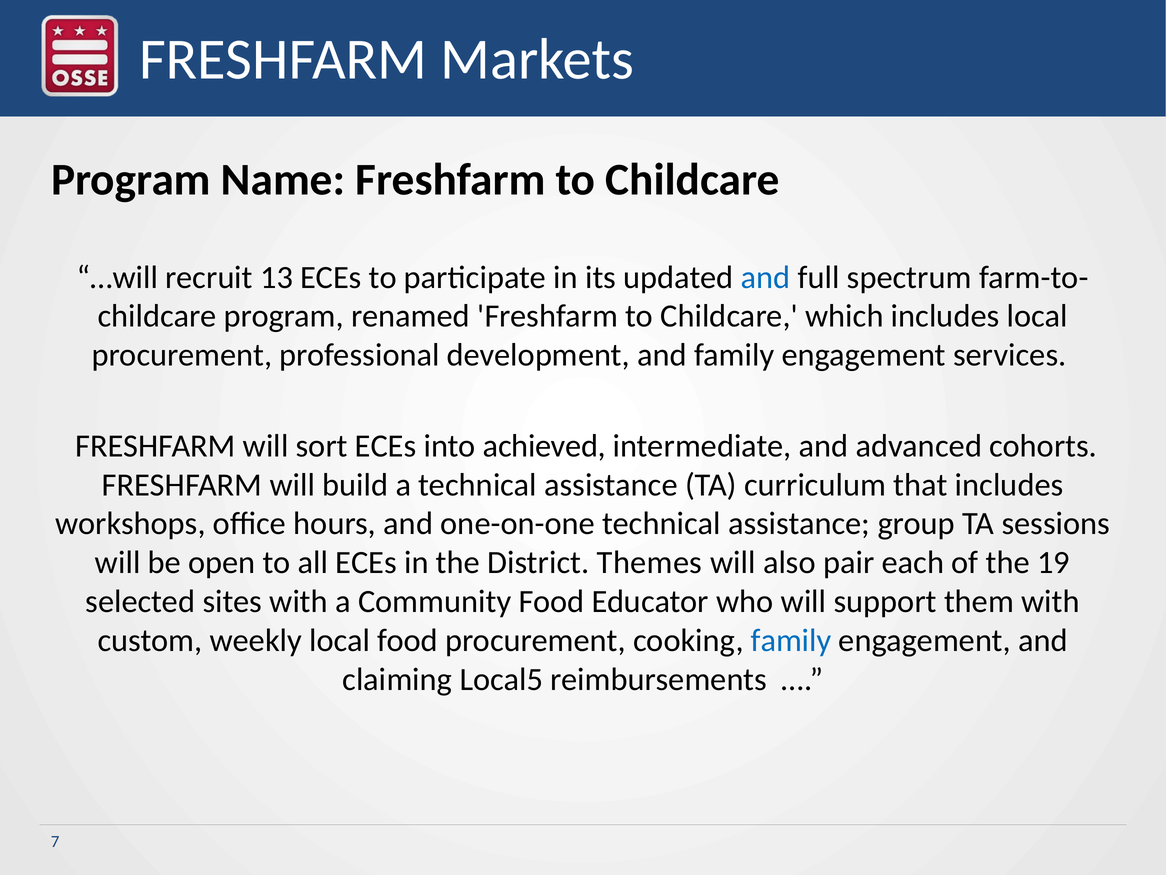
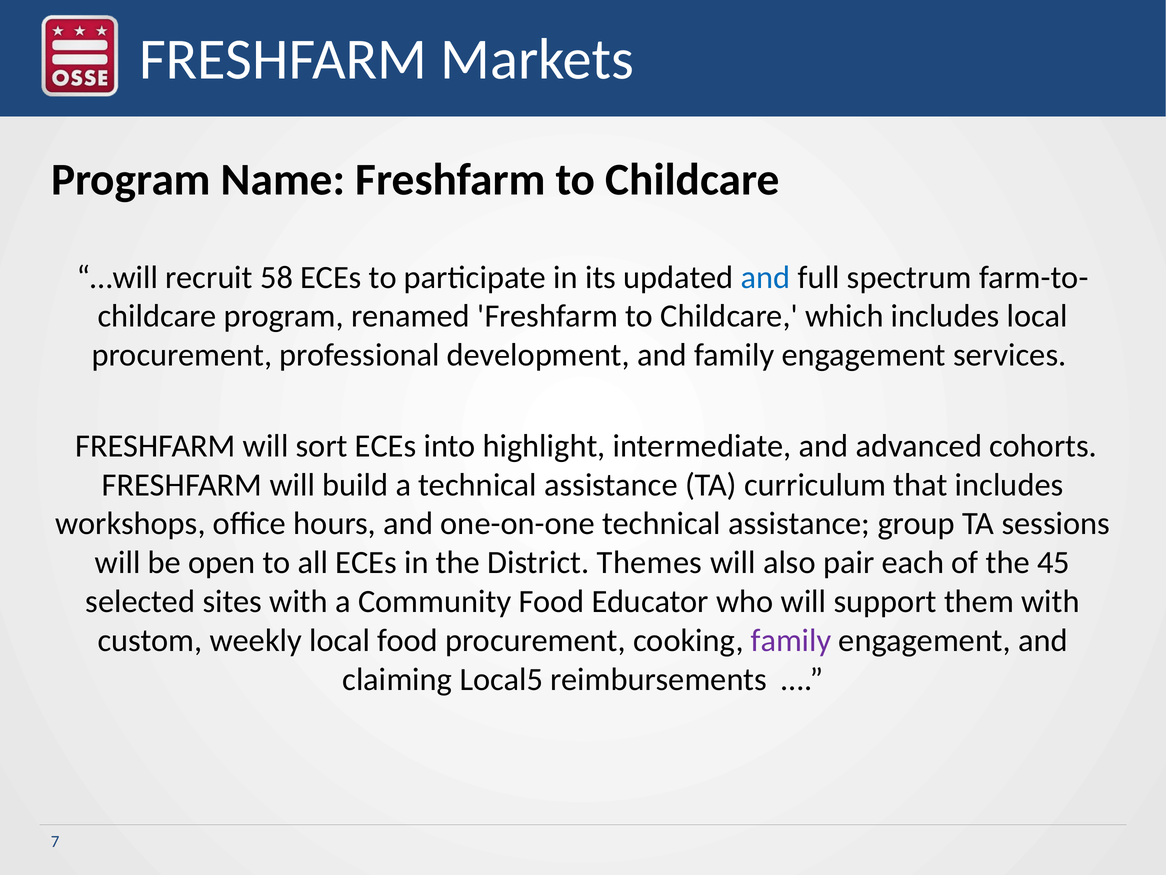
13: 13 -> 58
achieved: achieved -> highlight
19: 19 -> 45
family at (791, 640) colour: blue -> purple
